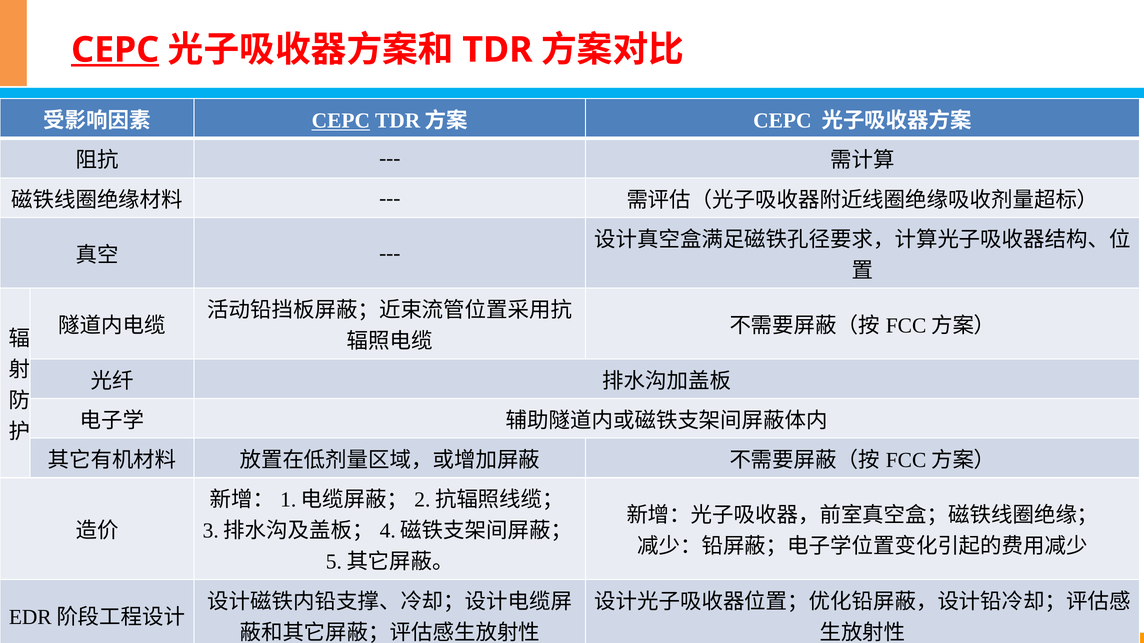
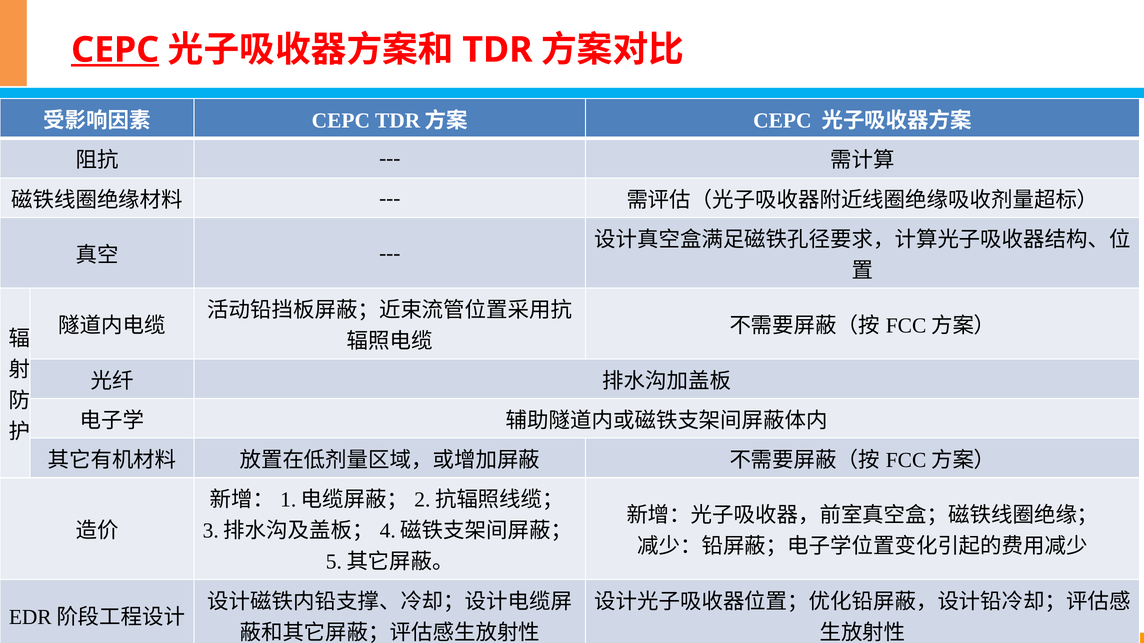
CEPC at (341, 121) underline: present -> none
